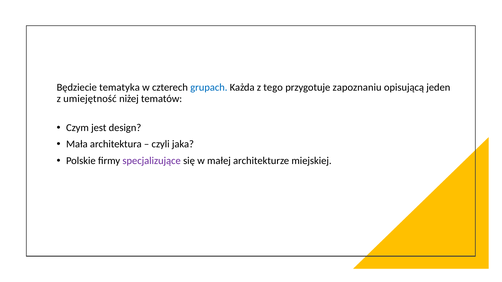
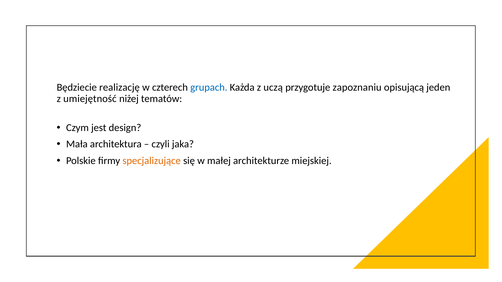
tematyka: tematyka -> realizację
tego: tego -> uczą
specjalizujące colour: purple -> orange
